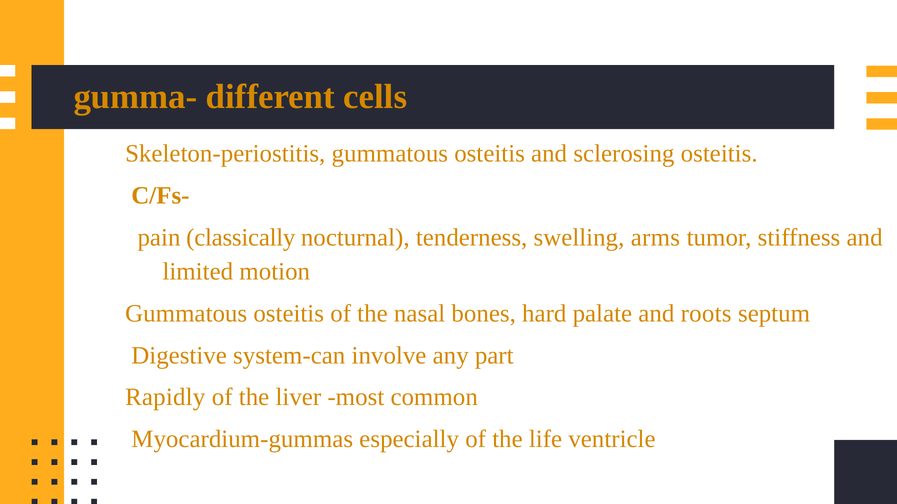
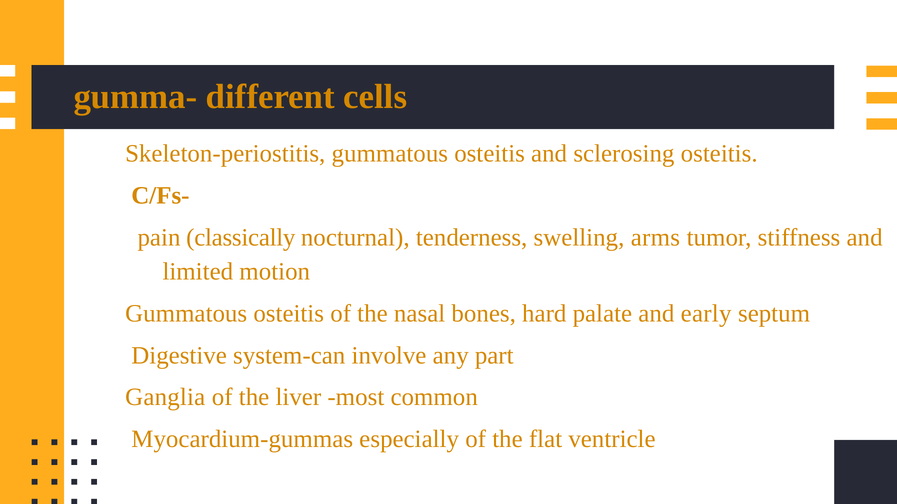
roots: roots -> early
Rapidly: Rapidly -> Ganglia
life: life -> flat
